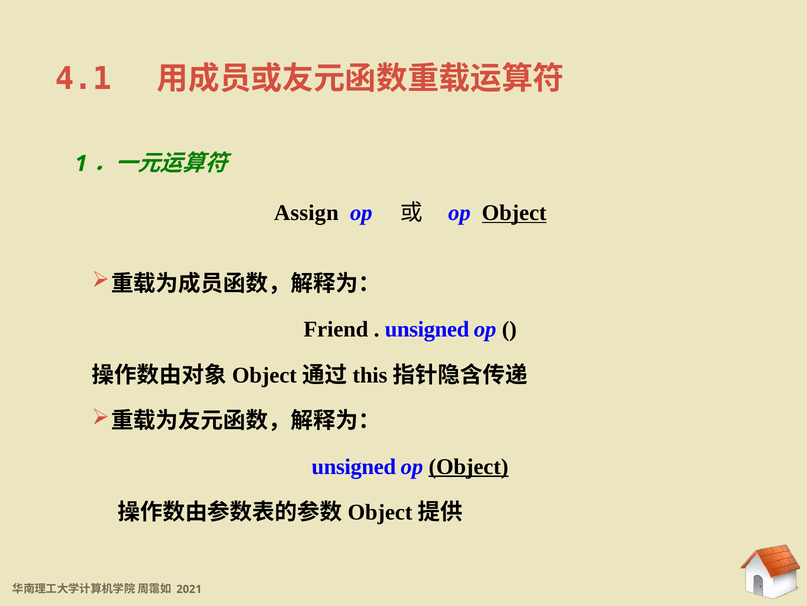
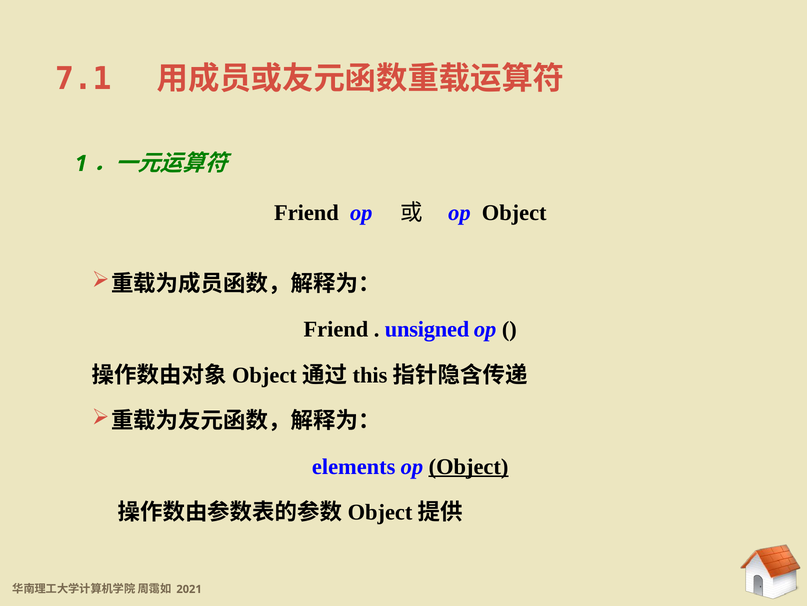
4.1: 4.1 -> 7.1
Assign at (306, 213): Assign -> Friend
Object at (514, 213) underline: present -> none
unsigned at (354, 466): unsigned -> elements
